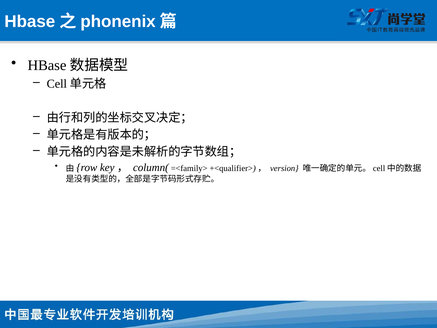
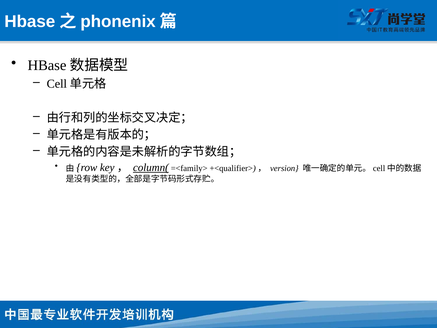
column( underline: none -> present
